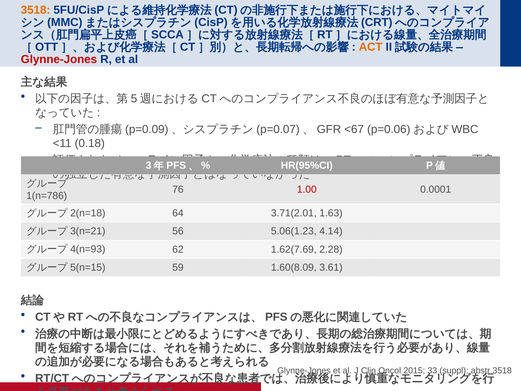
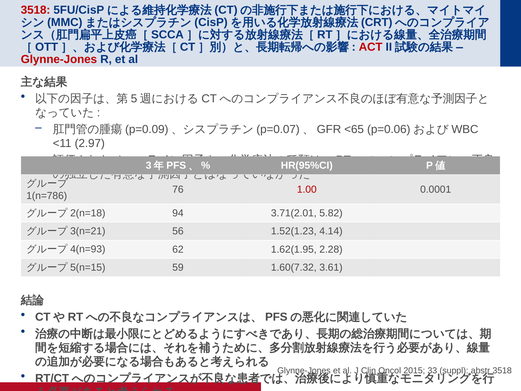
3518 at (36, 10) colour: orange -> red
ACT colour: orange -> red
<67: <67 -> <65
0.18: 0.18 -> 2.97
64: 64 -> 94
1.63: 1.63 -> 5.82
5.06(1.23: 5.06(1.23 -> 1.52(1.23
1.62(7.69: 1.62(7.69 -> 1.62(1.95
1.60(8.09: 1.60(8.09 -> 1.60(7.32
